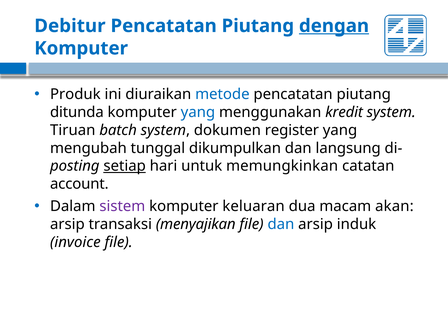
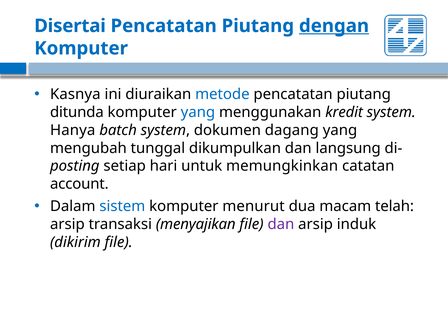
Debitur: Debitur -> Disertai
Produk: Produk -> Kasnya
Tiruan: Tiruan -> Hanya
register: register -> dagang
setiap underline: present -> none
sistem colour: purple -> blue
keluaran: keluaran -> menurut
akan: akan -> telah
dan at (281, 224) colour: blue -> purple
invoice: invoice -> dikirim
